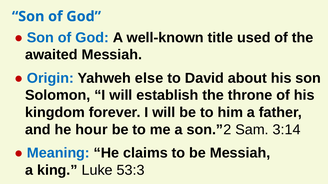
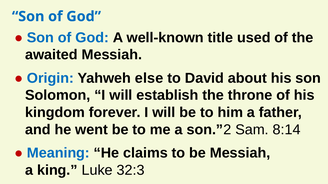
hour: hour -> went
3:14: 3:14 -> 8:14
53:3: 53:3 -> 32:3
